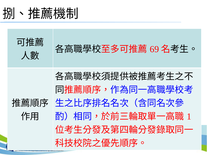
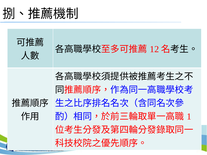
69: 69 -> 12
